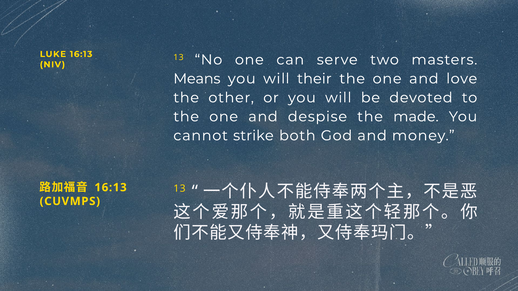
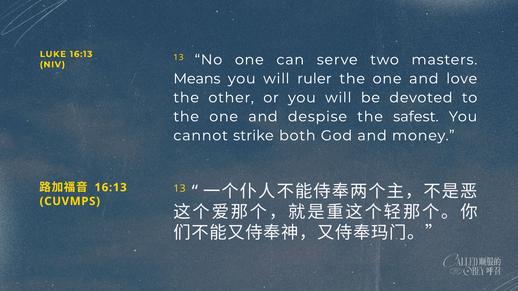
their: their -> ruler
made: made -> safest
